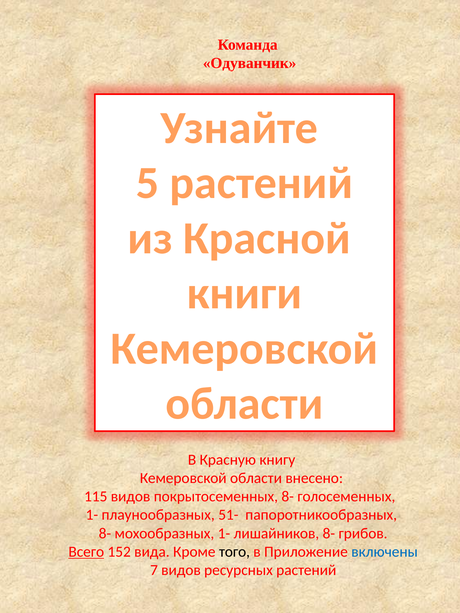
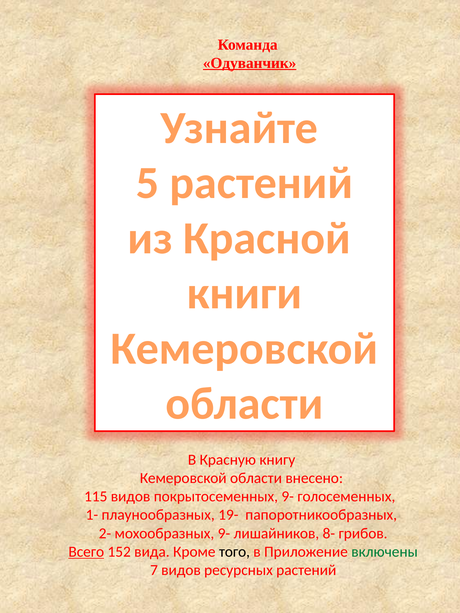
Одуванчик underline: none -> present
покрытосеменных 8-: 8- -> 9-
51-: 51- -> 19-
8- at (105, 534): 8- -> 2-
мохообразных 1-: 1- -> 9-
включены colour: blue -> green
